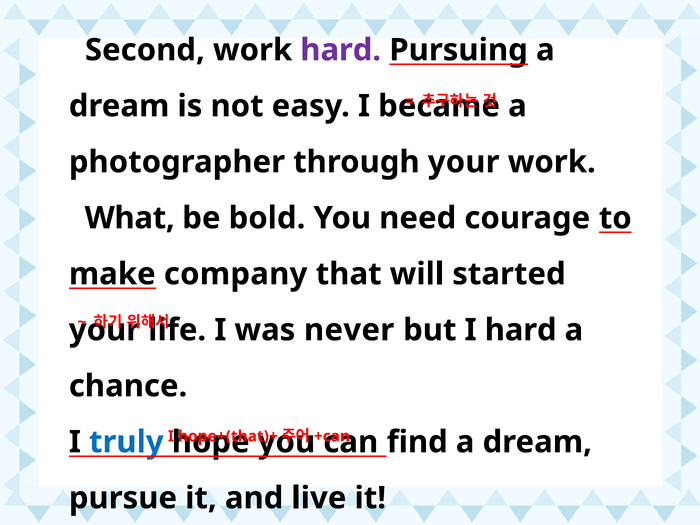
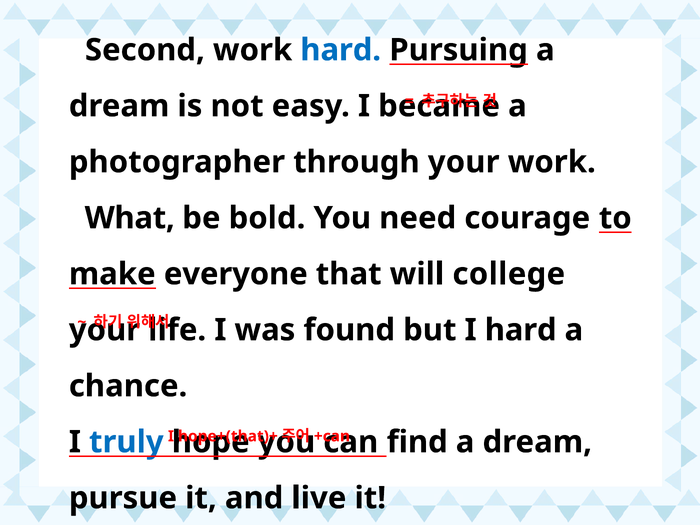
hard at (341, 50) colour: purple -> blue
company: company -> everyone
started: started -> college
never: never -> found
